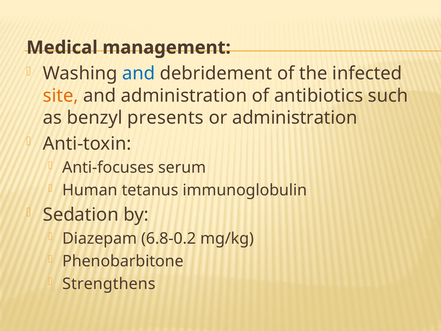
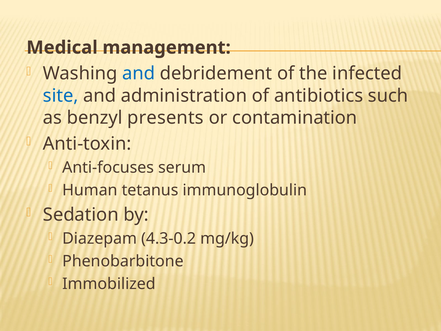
site colour: orange -> blue
or administration: administration -> contamination
6.8-0.2: 6.8-0.2 -> 4.3-0.2
Strengthens: Strengthens -> Immobilized
